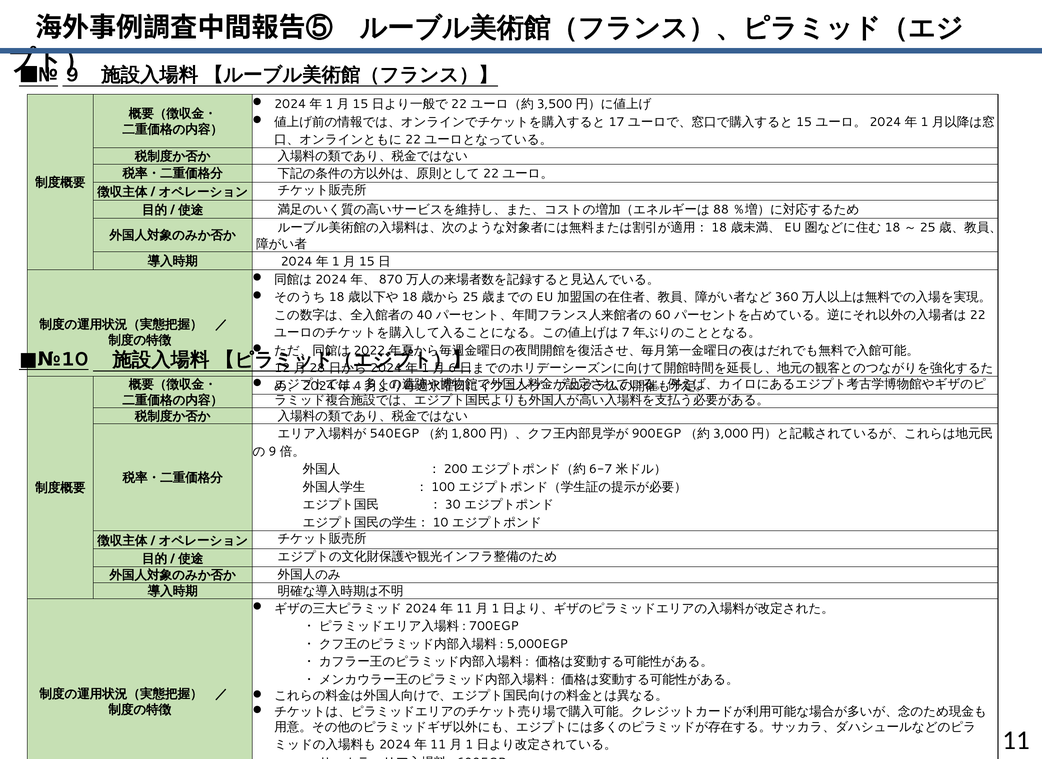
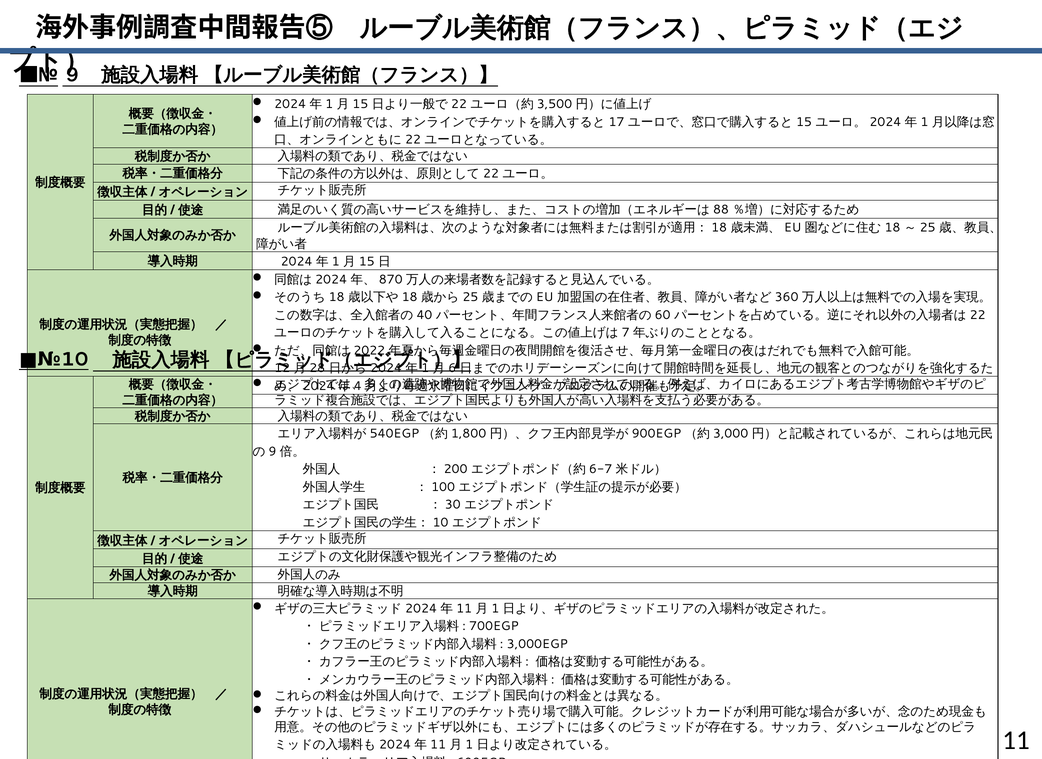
5,000EGP: 5,000EGP -> 3,000EGP
